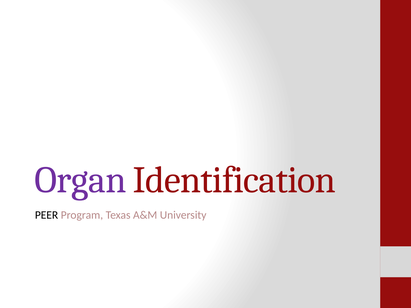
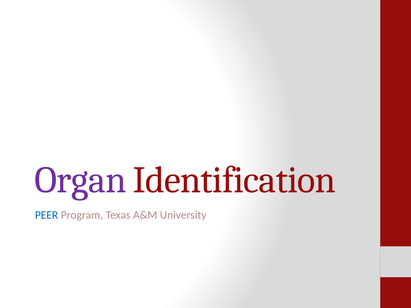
PEER colour: black -> blue
